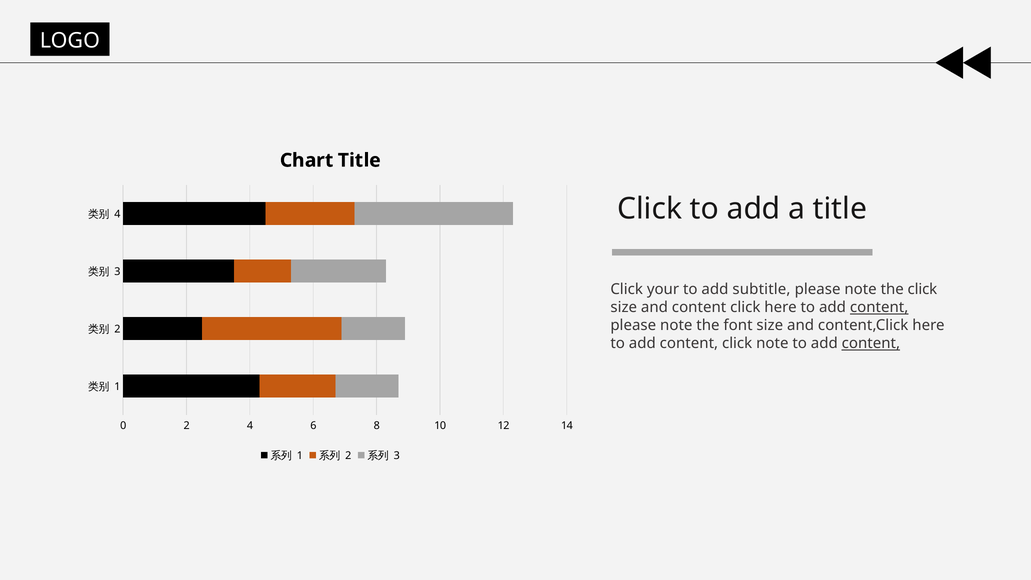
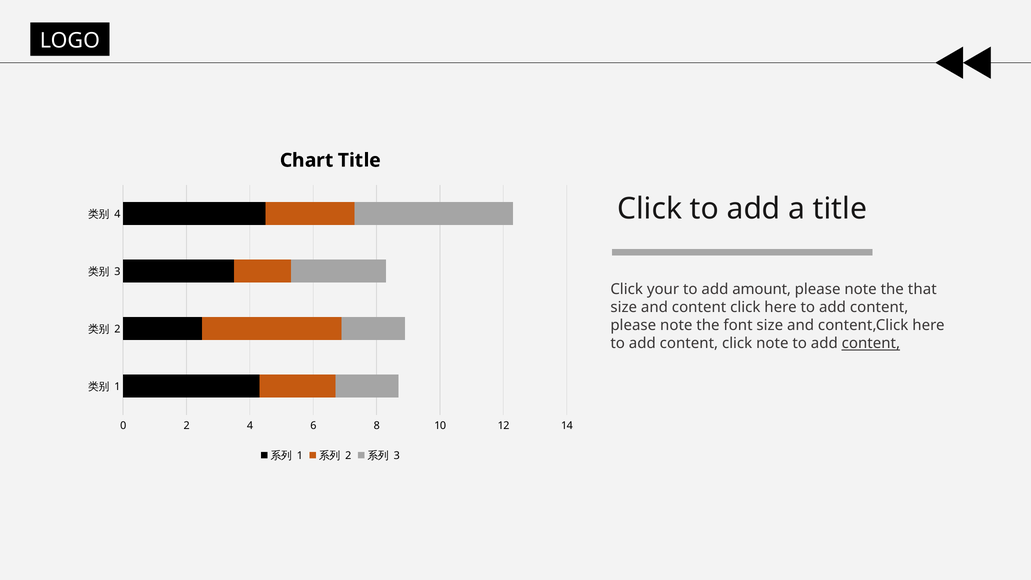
subtitle: subtitle -> amount
the click: click -> that
content at (879, 307) underline: present -> none
